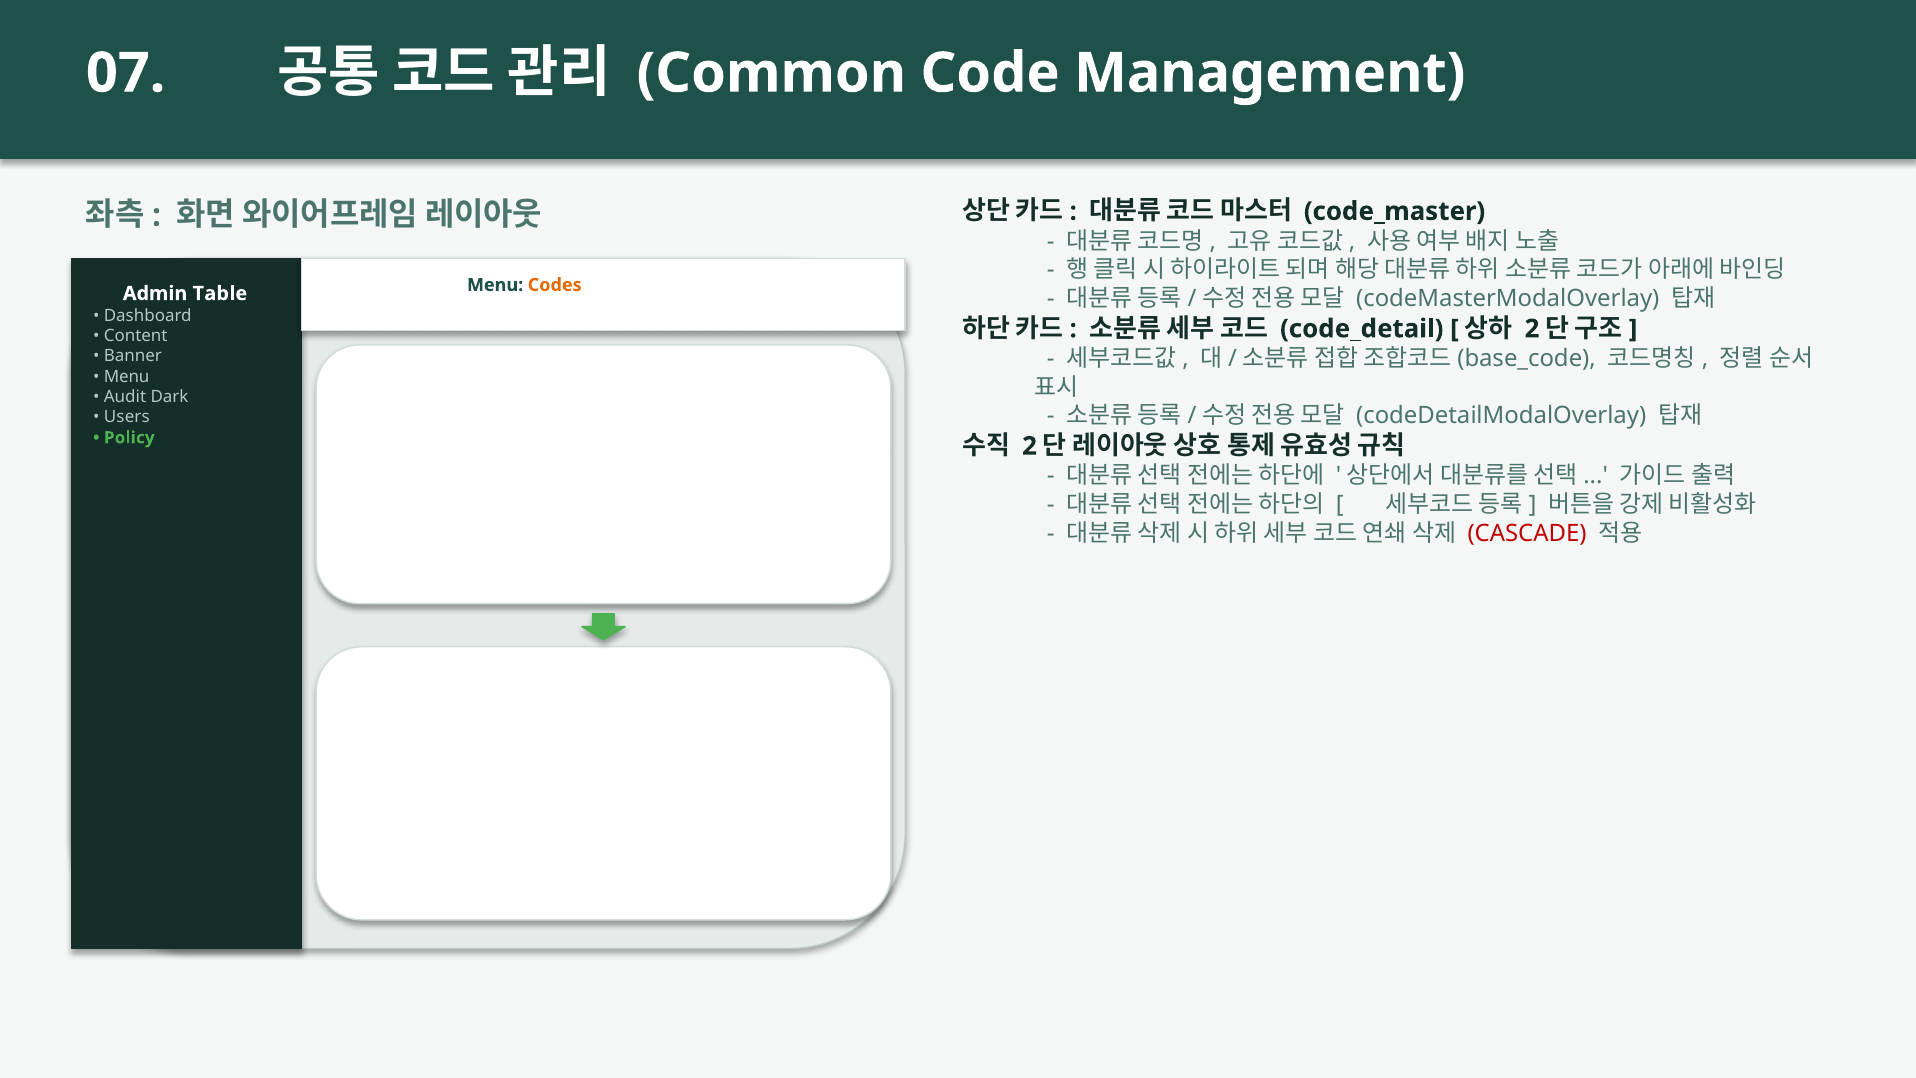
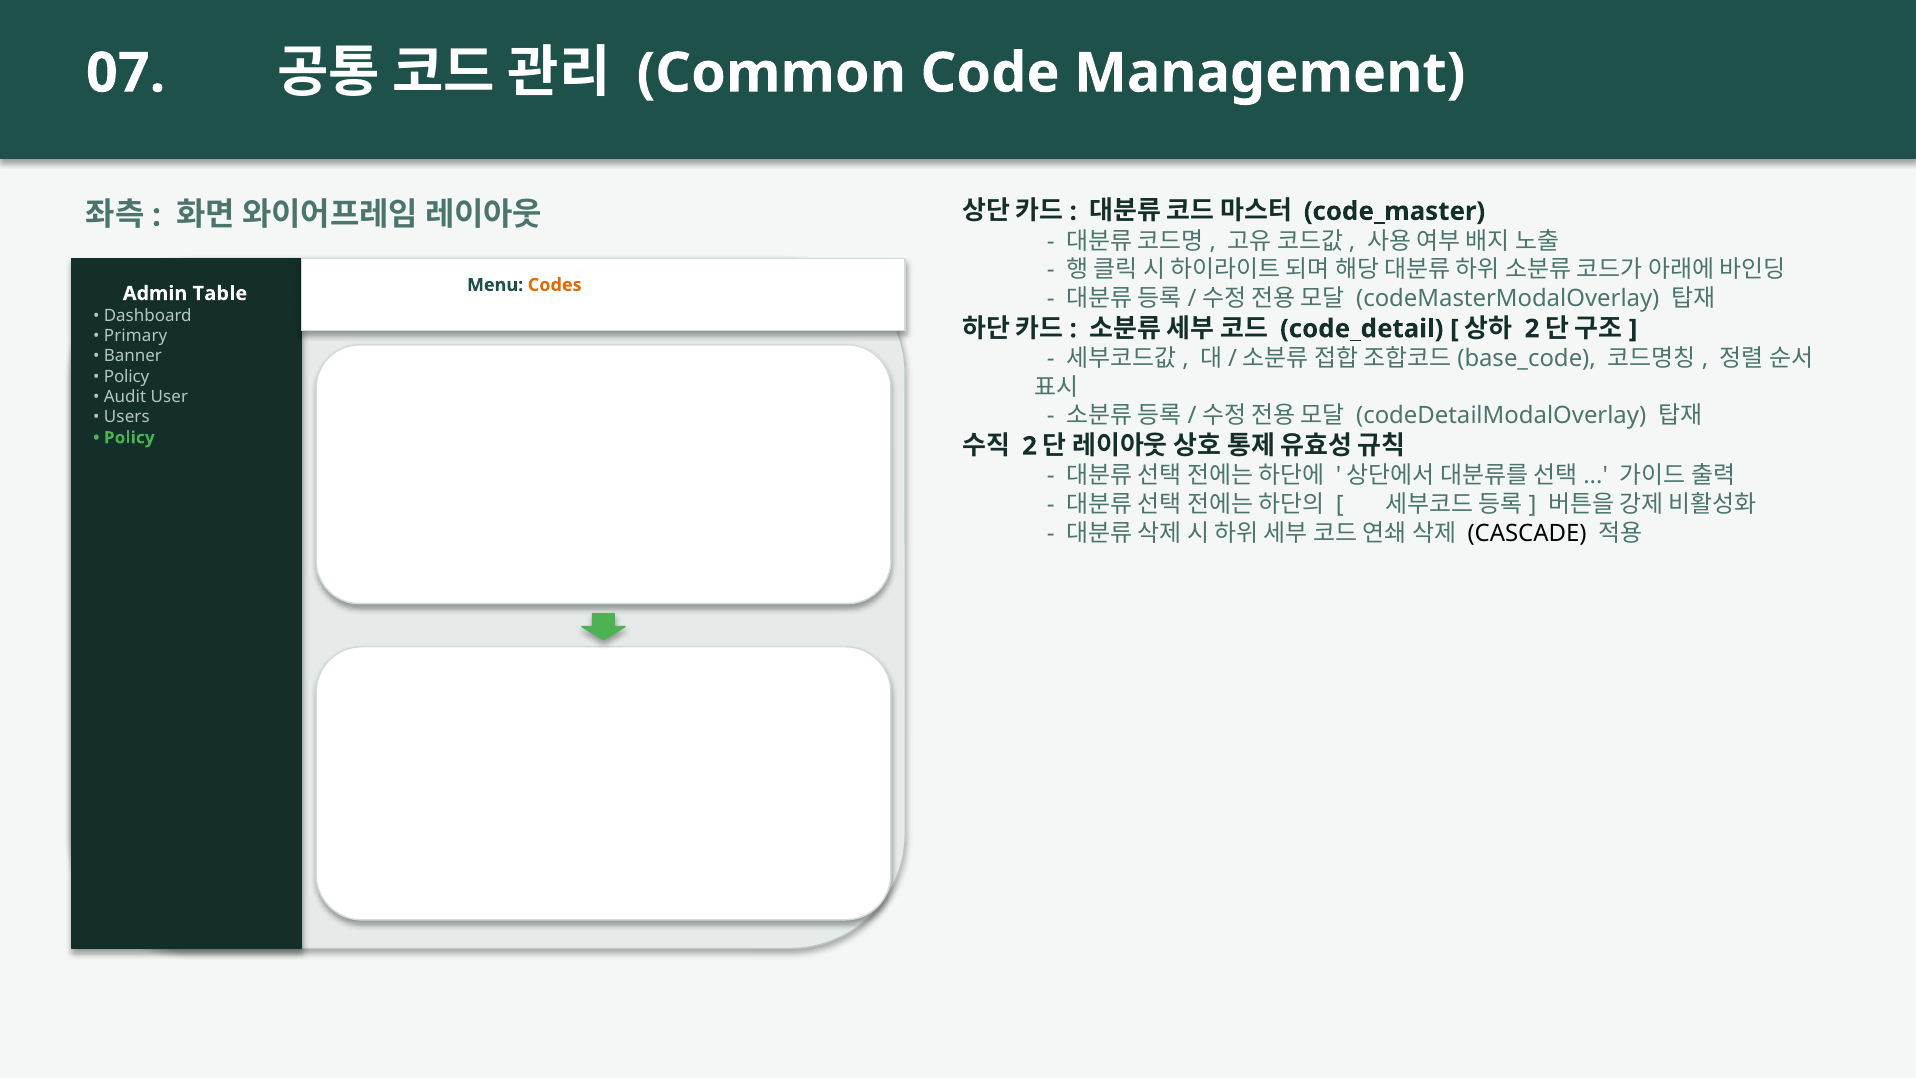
Content: Content -> Primary
Menu at (127, 377): Menu -> Policy
Dark: Dark -> User
CASCADE colour: red -> black
